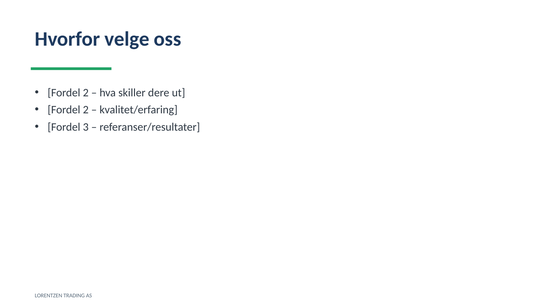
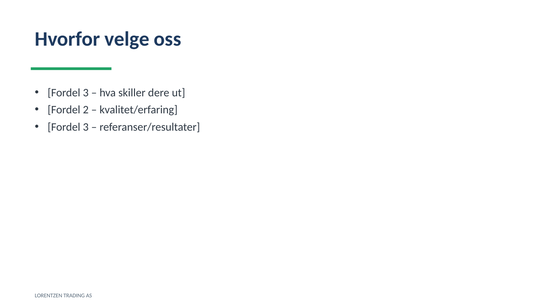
2 at (86, 93): 2 -> 3
